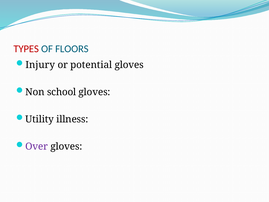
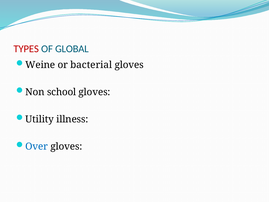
FLOORS: FLOORS -> GLOBAL
Injury: Injury -> Weine
potential: potential -> bacterial
Over colour: purple -> blue
